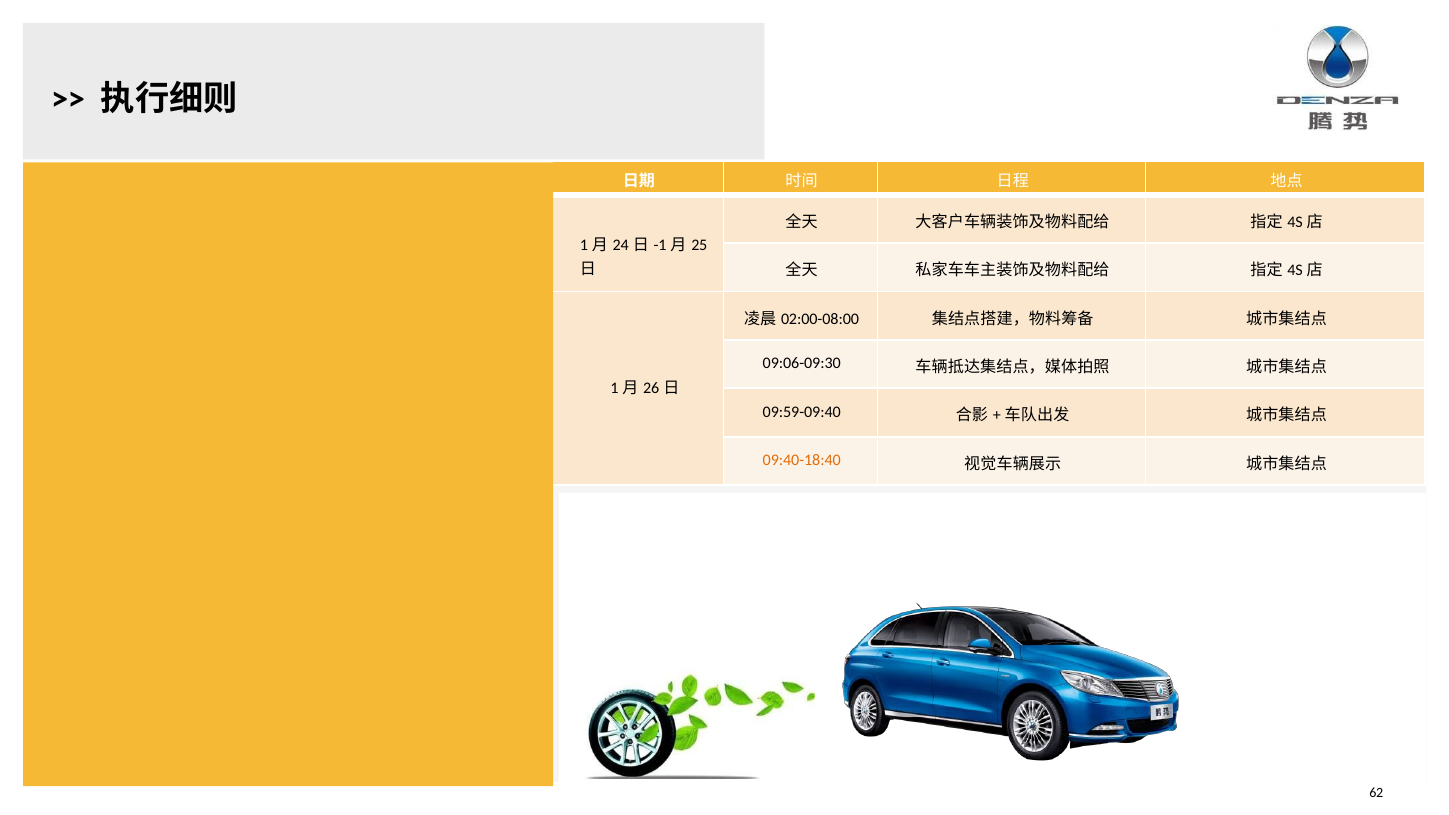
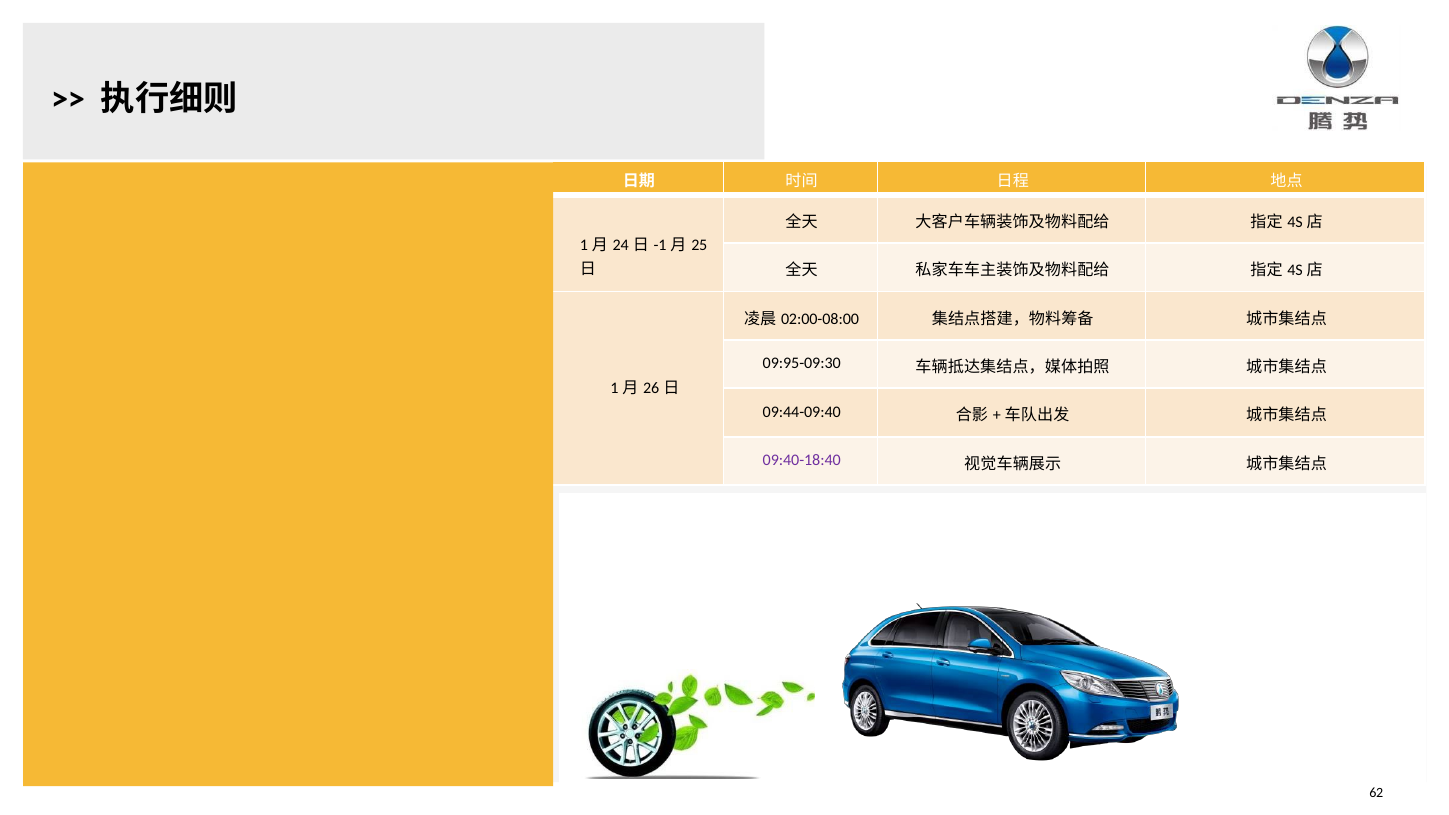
09:06-09:30: 09:06-09:30 -> 09:95-09:30
09:59-09:40: 09:59-09:40 -> 09:44-09:40
09:40-18:40 colour: orange -> purple
